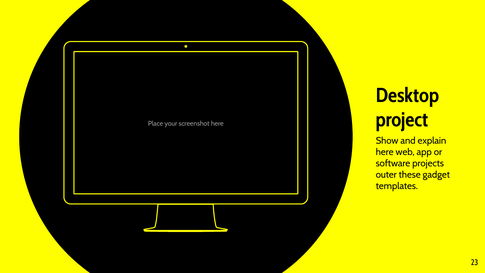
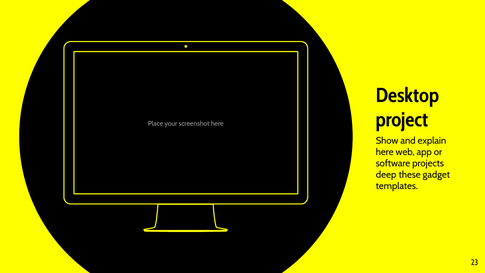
outer: outer -> deep
